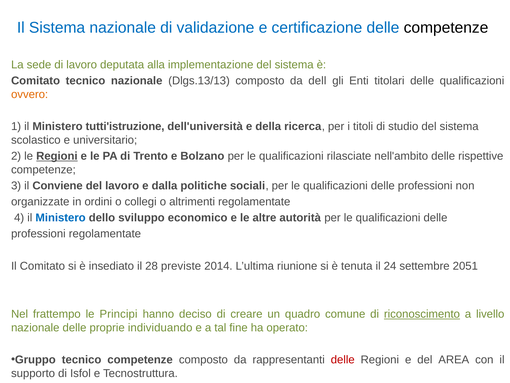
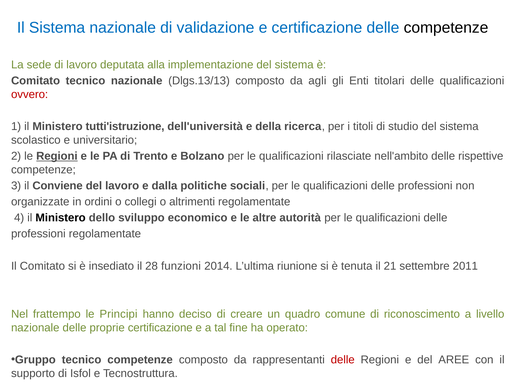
dell: dell -> agli
ovvero colour: orange -> red
Ministero at (61, 218) colour: blue -> black
previste: previste -> funzioni
24: 24 -> 21
2051: 2051 -> 2011
riconoscimento underline: present -> none
proprie individuando: individuando -> certificazione
AREA: AREA -> AREE
